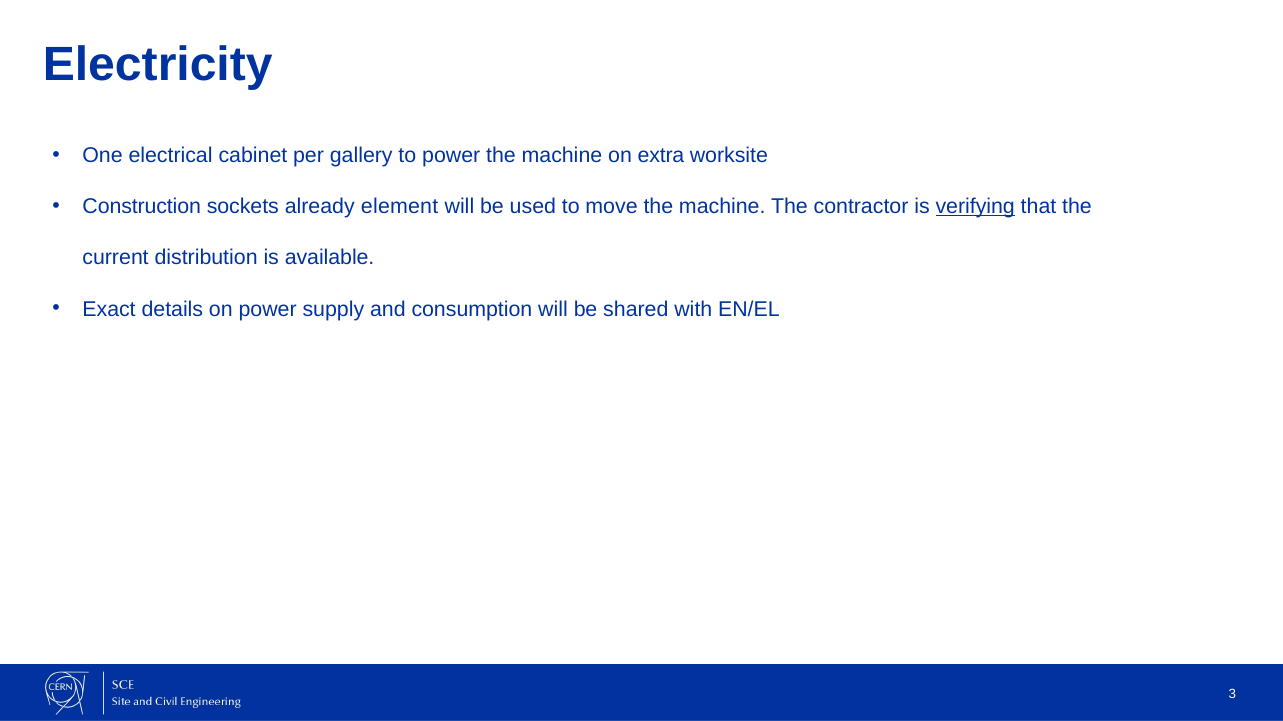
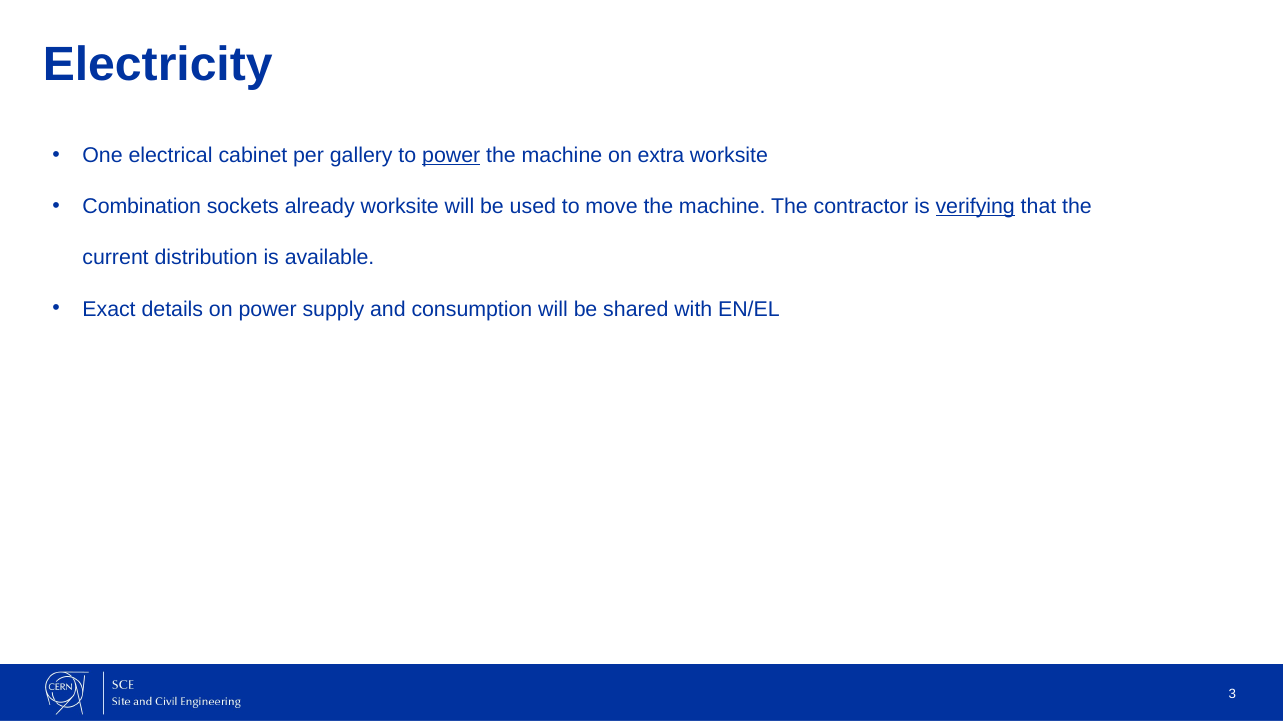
power at (451, 155) underline: none -> present
Construction: Construction -> Combination
already element: element -> worksite
